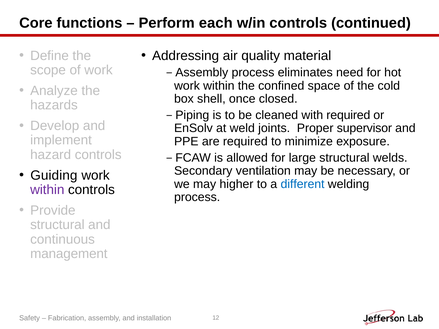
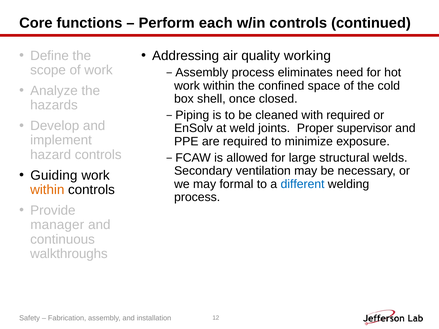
material: material -> working
higher: higher -> formal
within at (47, 190) colour: purple -> orange
structural at (57, 225): structural -> manager
management: management -> walkthroughs
